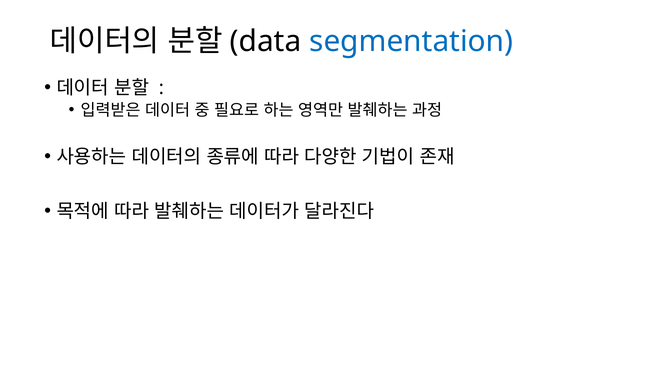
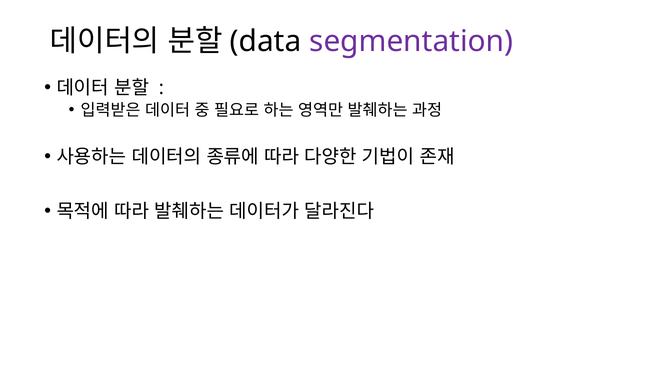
segmentation colour: blue -> purple
